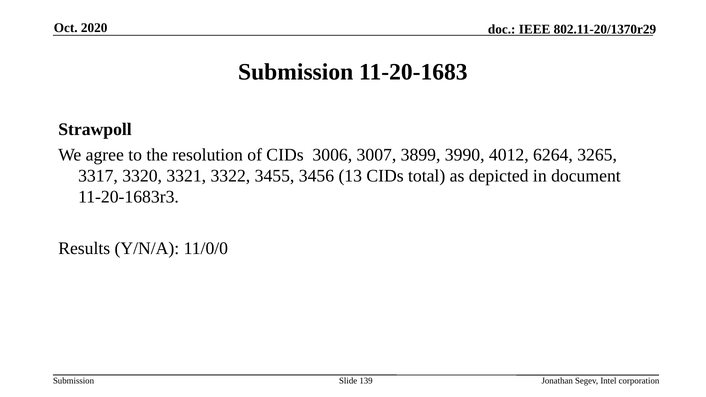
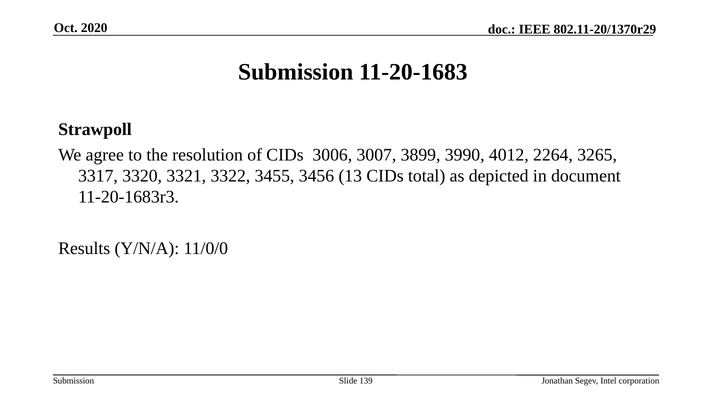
6264: 6264 -> 2264
